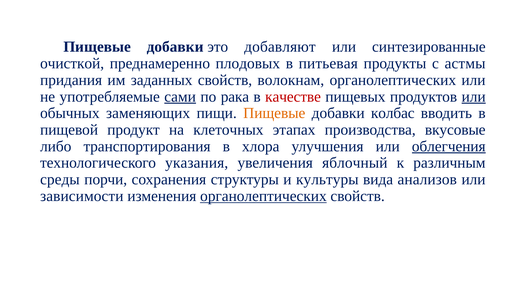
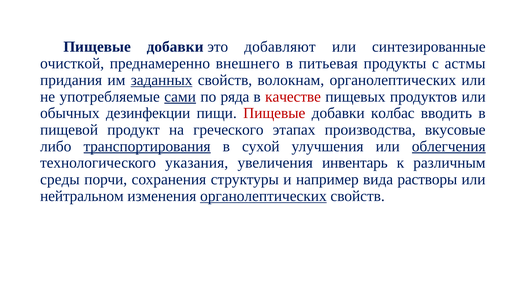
плодовых: плодовых -> внешнего
заданных underline: none -> present
рака: рака -> ряда
или at (474, 97) underline: present -> none
заменяющих: заменяющих -> дезинфекции
Пищевые at (274, 113) colour: orange -> red
клеточных: клеточных -> греческого
транспортирования underline: none -> present
хлора: хлора -> сухой
яблочный: яблочный -> инвентарь
культуры: культуры -> например
анализов: анализов -> растворы
зависимости: зависимости -> нейтральном
